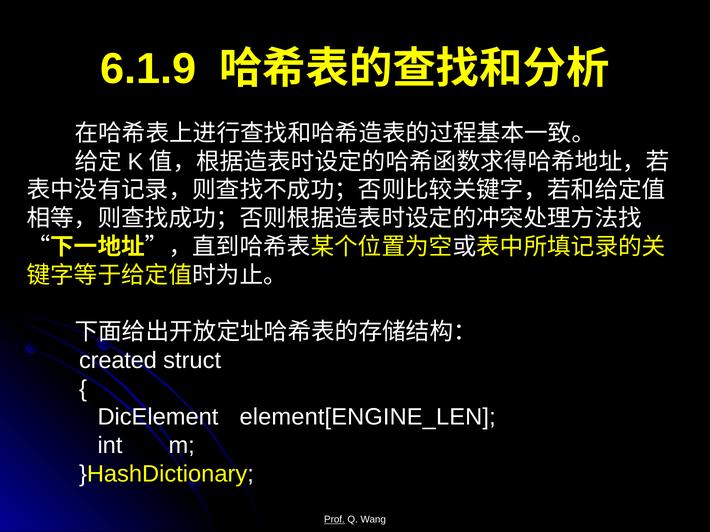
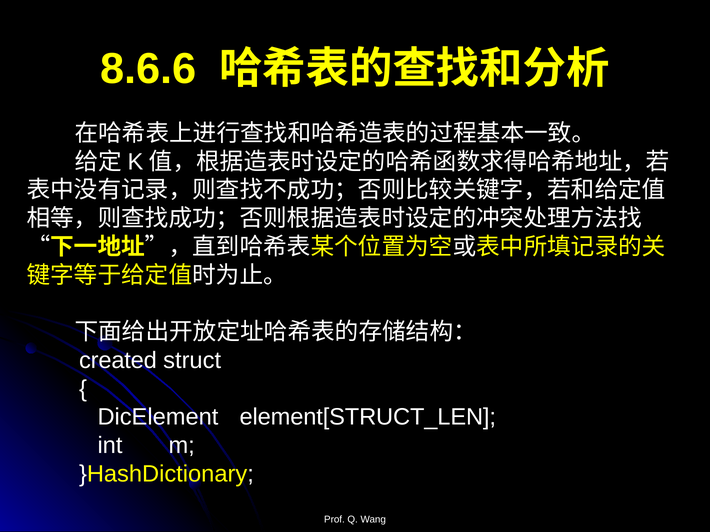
6.1.9: 6.1.9 -> 8.6.6
element[ENGINE_LEN: element[ENGINE_LEN -> element[STRUCT_LEN
Prof underline: present -> none
